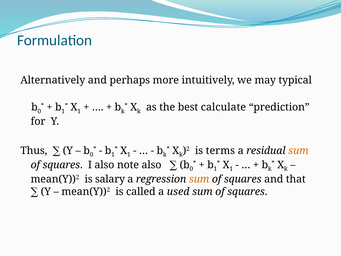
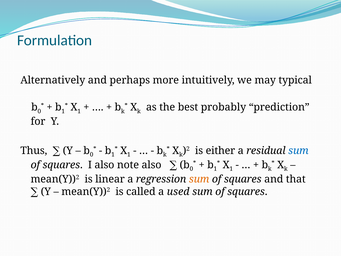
calculate: calculate -> probably
terms: terms -> either
sum at (298, 151) colour: orange -> blue
salary: salary -> linear
